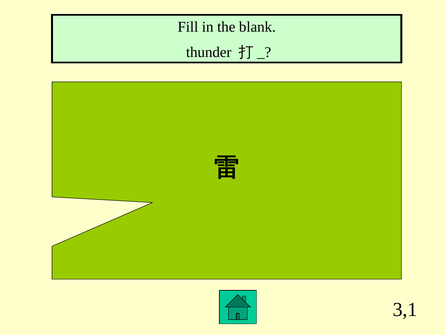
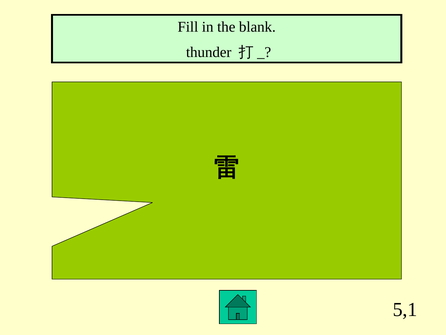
3,1: 3,1 -> 5,1
